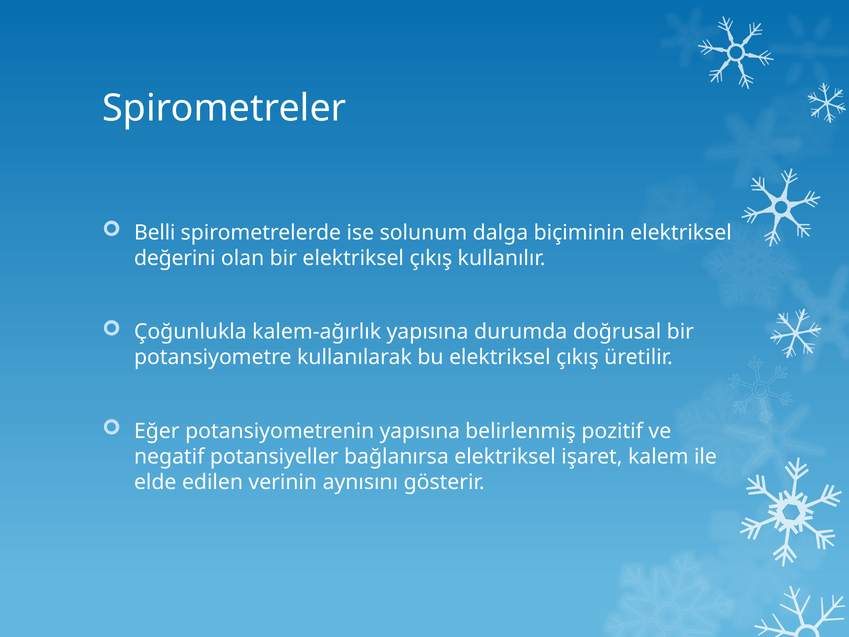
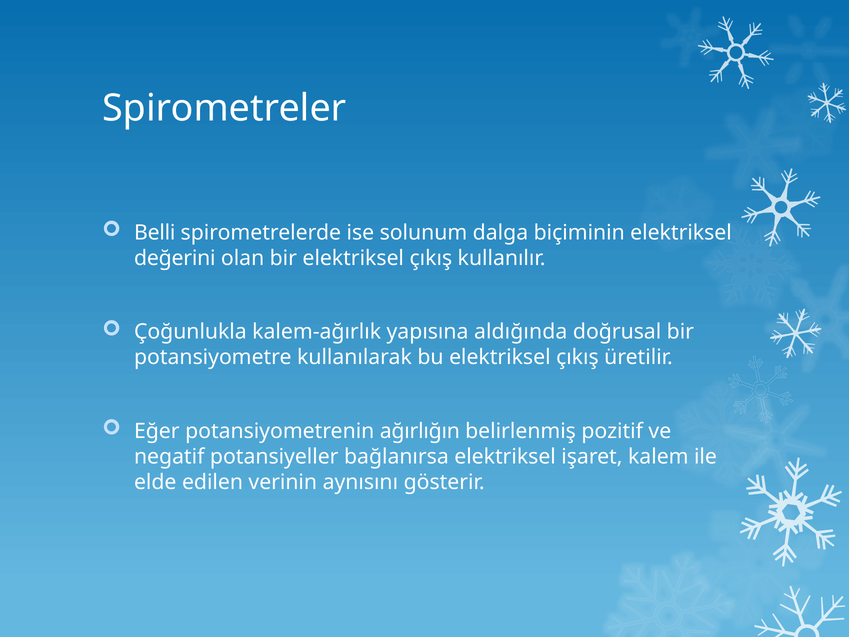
durumda: durumda -> aldığında
potansiyometrenin yapısına: yapısına -> ağırlığın
